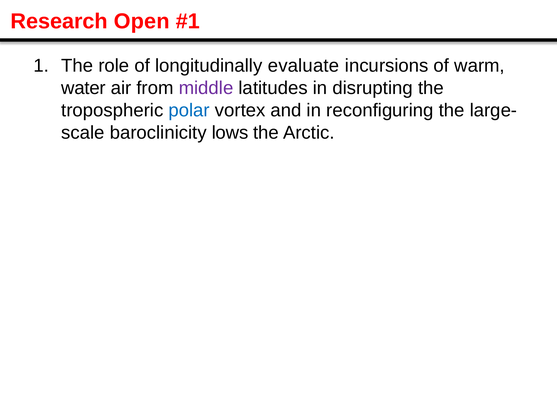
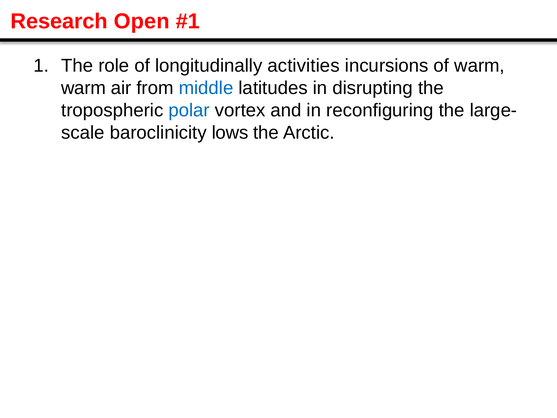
evaluate: evaluate -> activities
water at (84, 88): water -> warm
middle colour: purple -> blue
